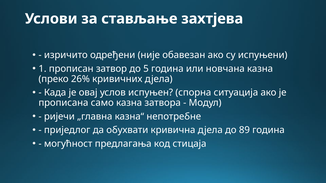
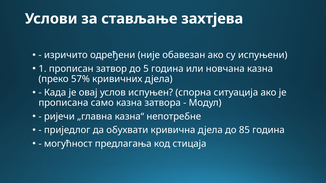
26%: 26% -> 57%
89: 89 -> 85
